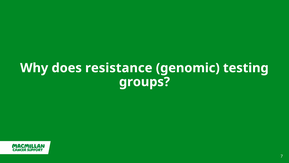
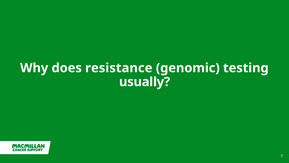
groups: groups -> usually
